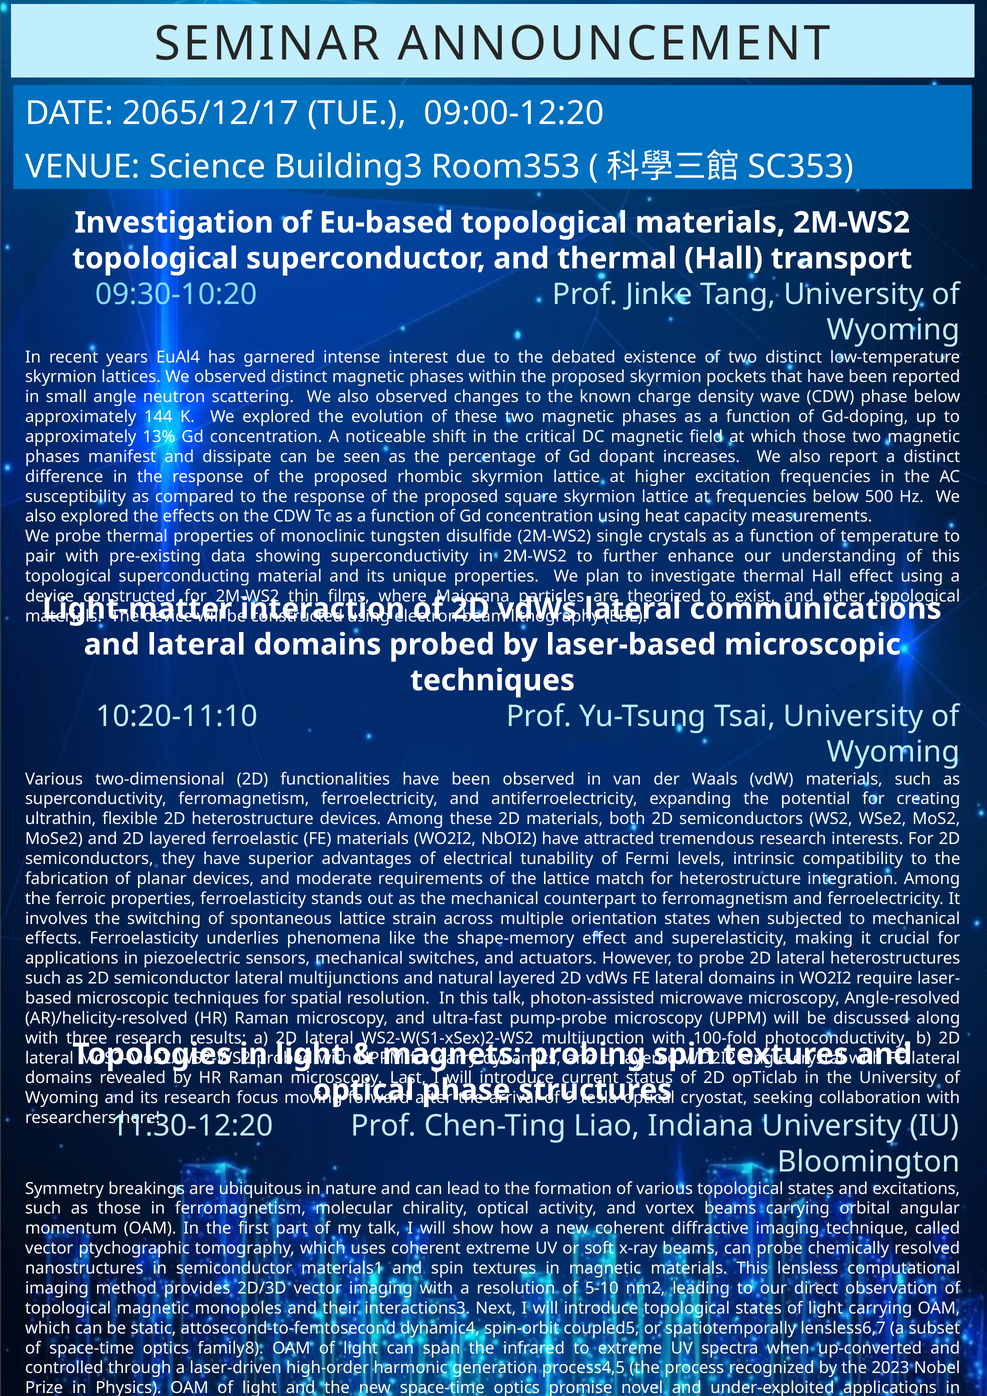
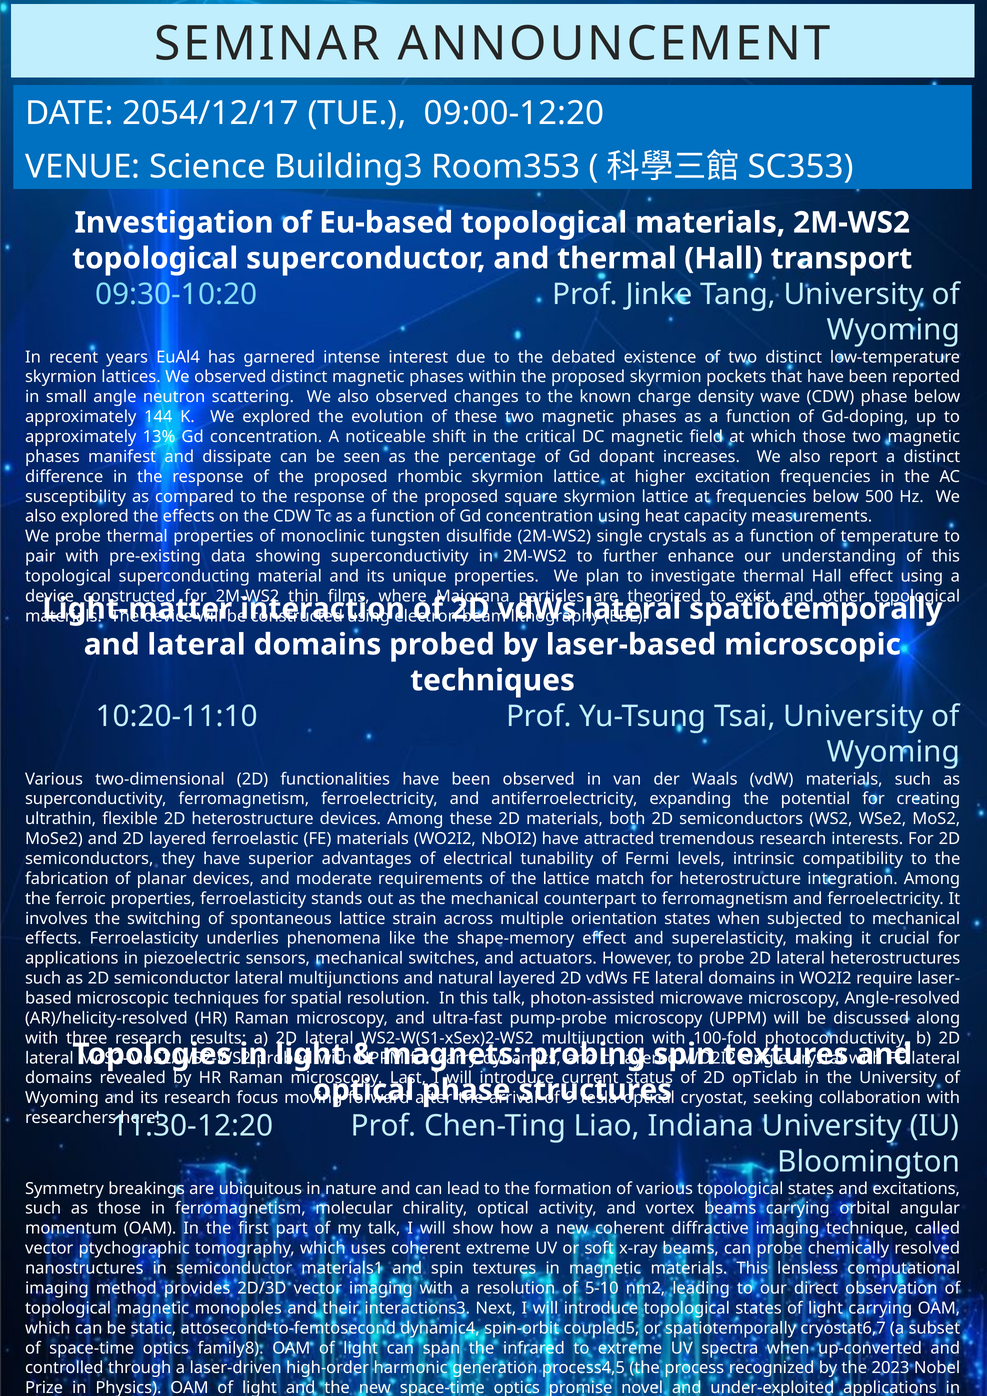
2065/12/17: 2065/12/17 -> 2054/12/17
communications at (816, 609): communications -> spatiotemporally
lensless6,7: lensless6,7 -> cryostat6,7
